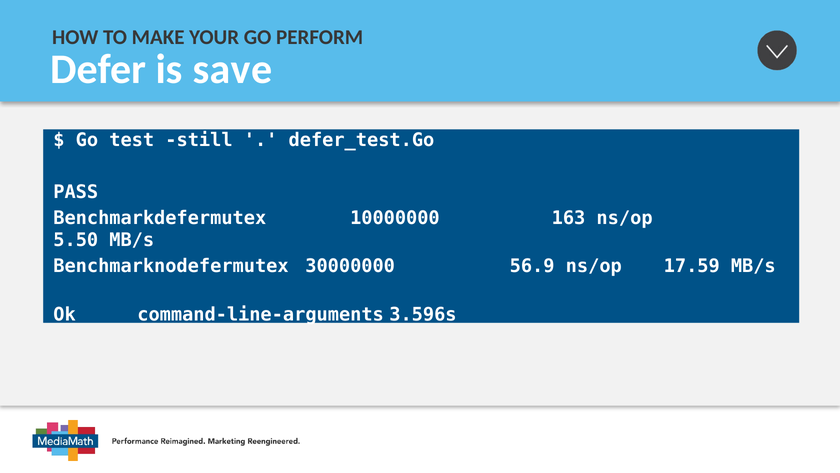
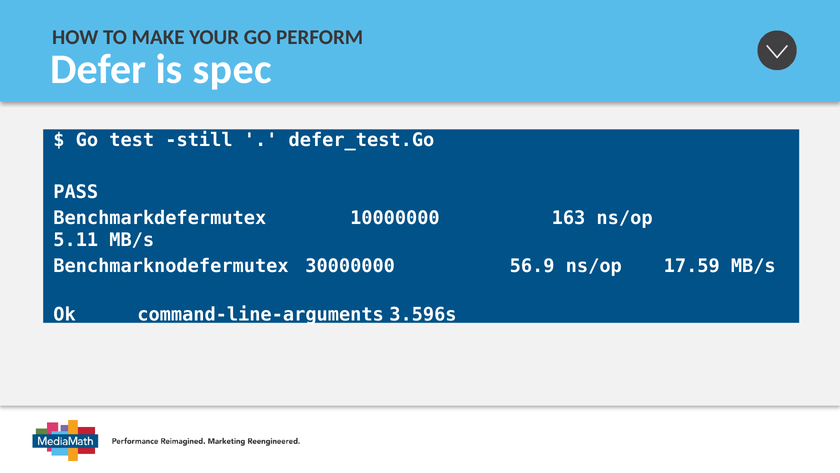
save: save -> spec
5.50: 5.50 -> 5.11
